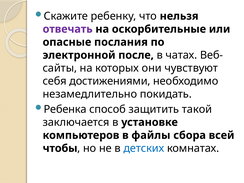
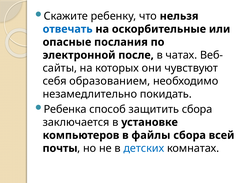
отвечать colour: purple -> blue
достижениями: достижениями -> образованием
защитить такой: такой -> сбора
чтобы: чтобы -> почты
